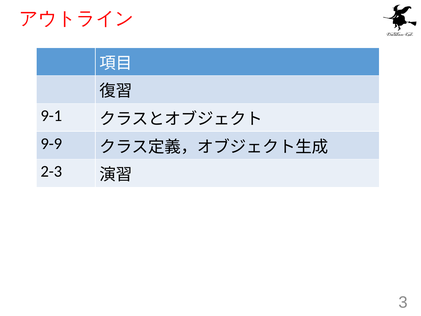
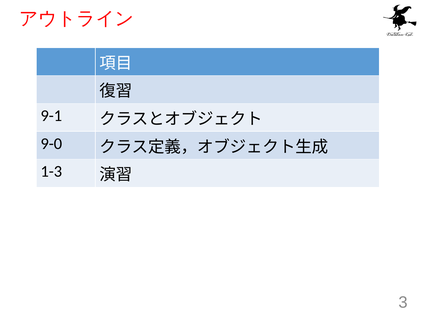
9-9: 9-9 -> 9-0
2-3: 2-3 -> 1-3
